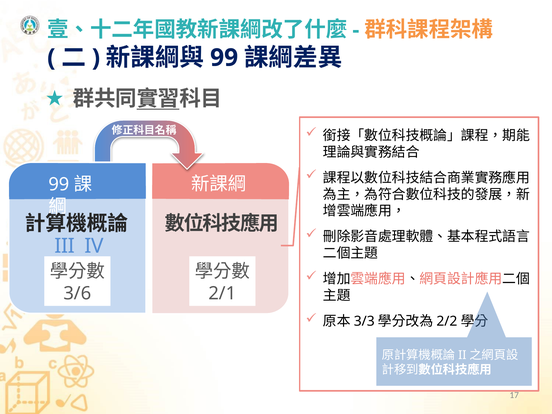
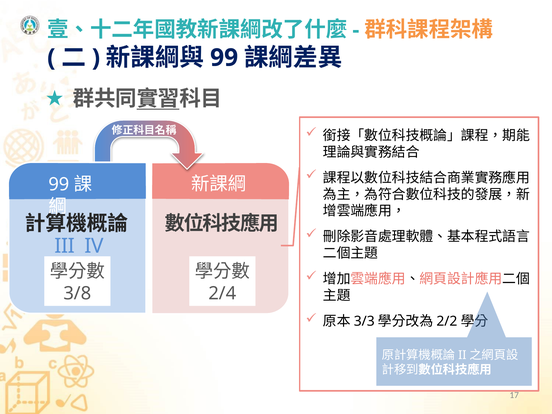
3/6: 3/6 -> 3/8
2/1: 2/1 -> 2/4
